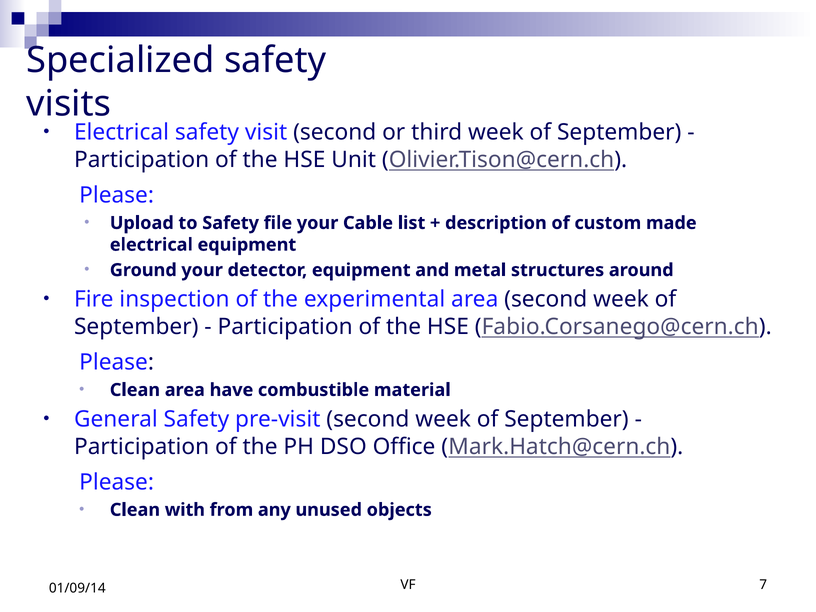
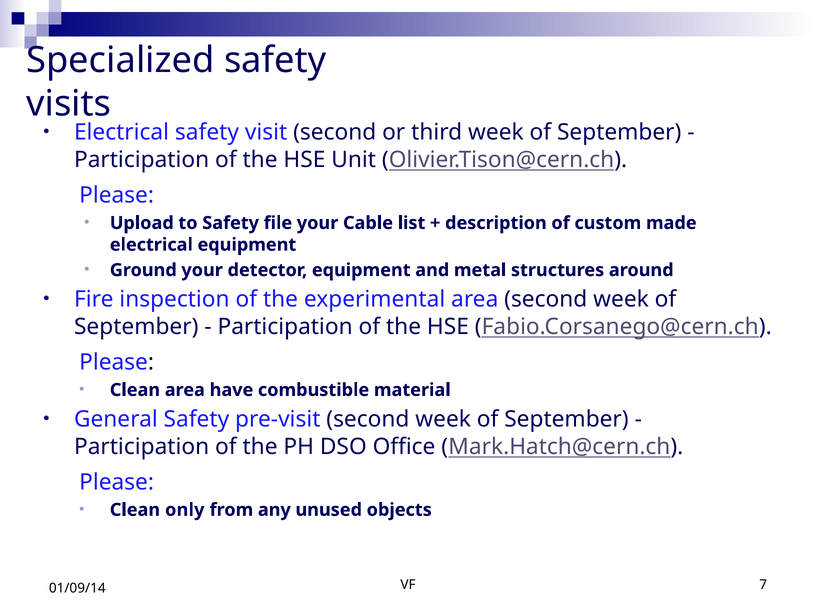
with: with -> only
